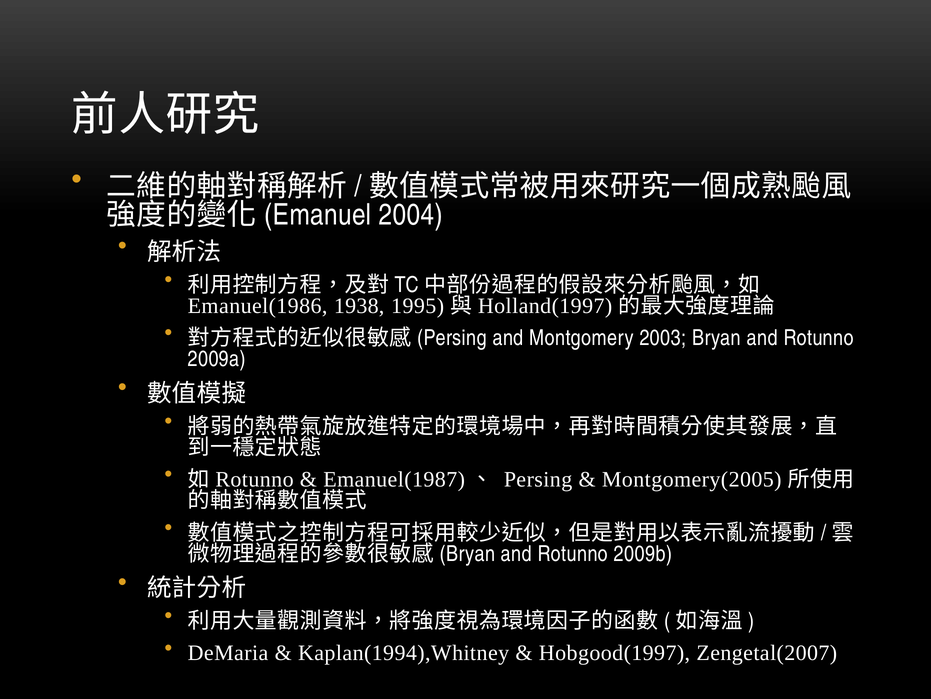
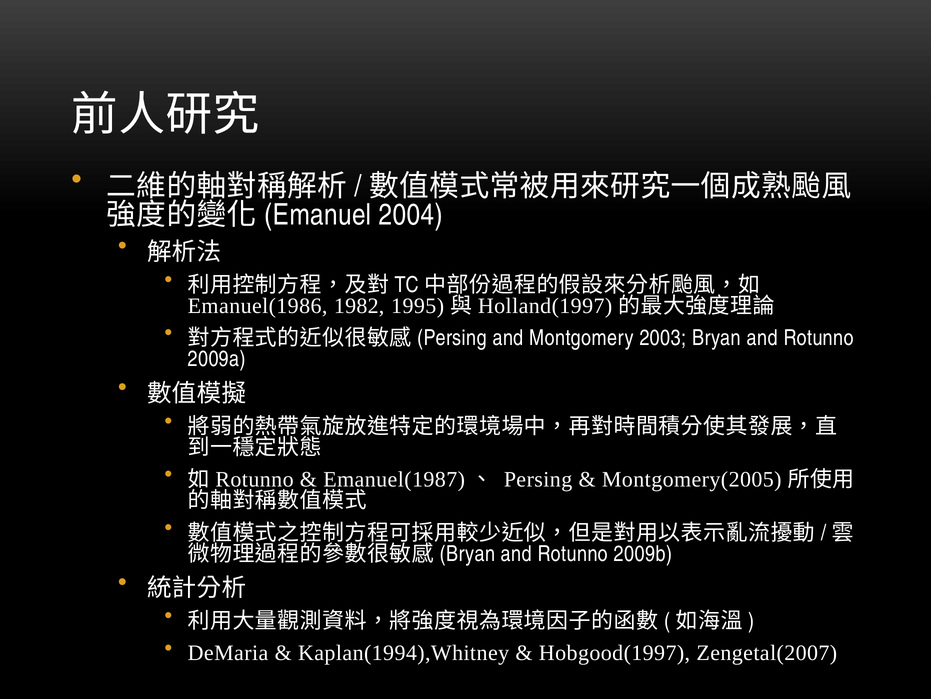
1938: 1938 -> 1982
